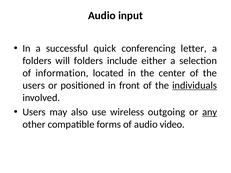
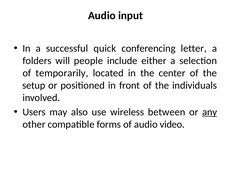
will folders: folders -> people
information: information -> temporarily
users at (34, 85): users -> setup
individuals underline: present -> none
outgoing: outgoing -> between
